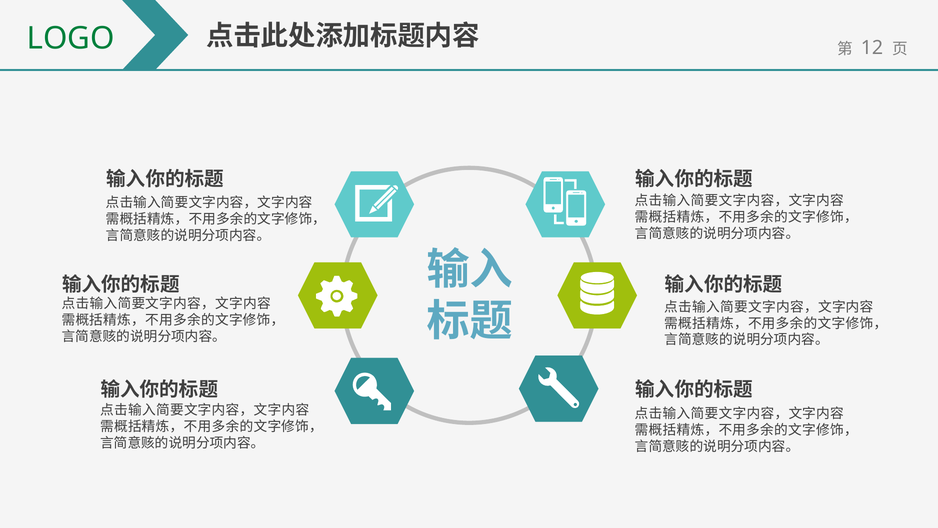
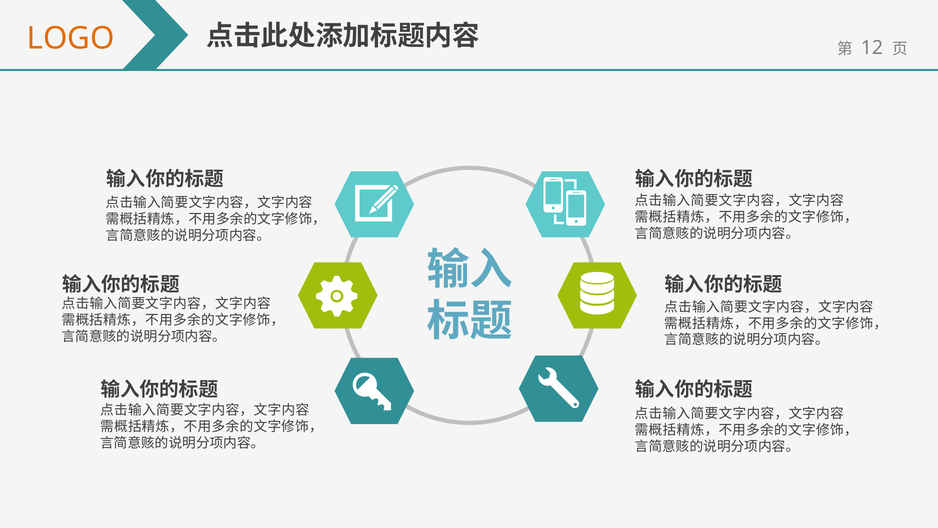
LOGO colour: green -> orange
